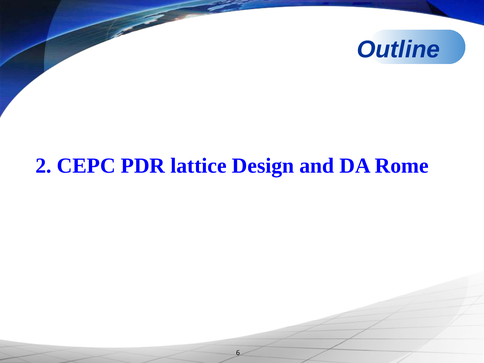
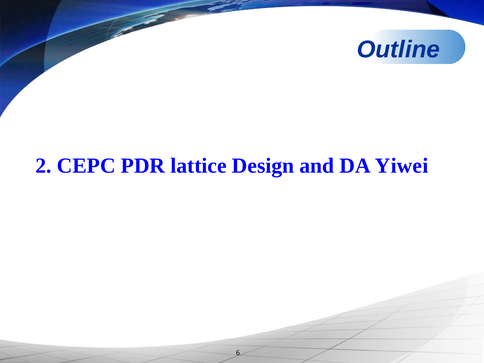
Rome: Rome -> Yiwei
